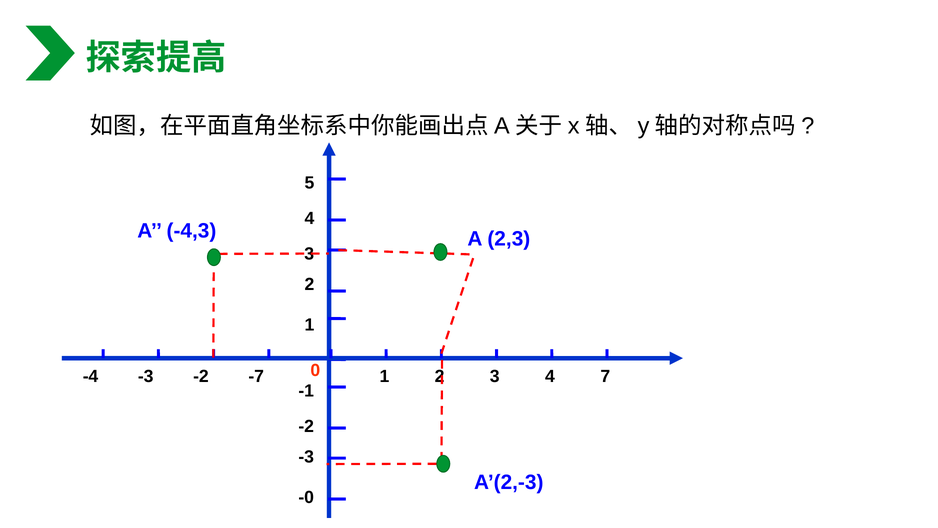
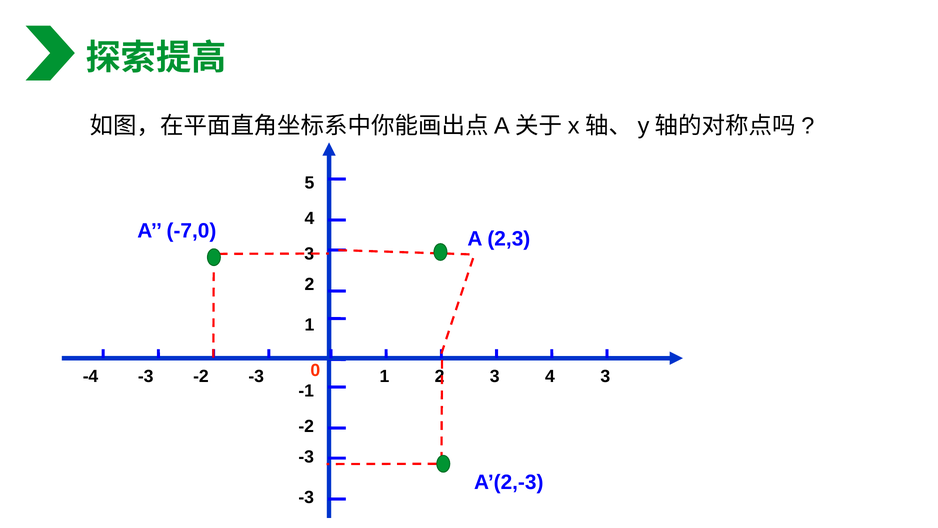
-4,3: -4,3 -> -7,0
4 7: 7 -> 3
-3 -2 -7: -7 -> -3
-0 at (306, 497): -0 -> -3
